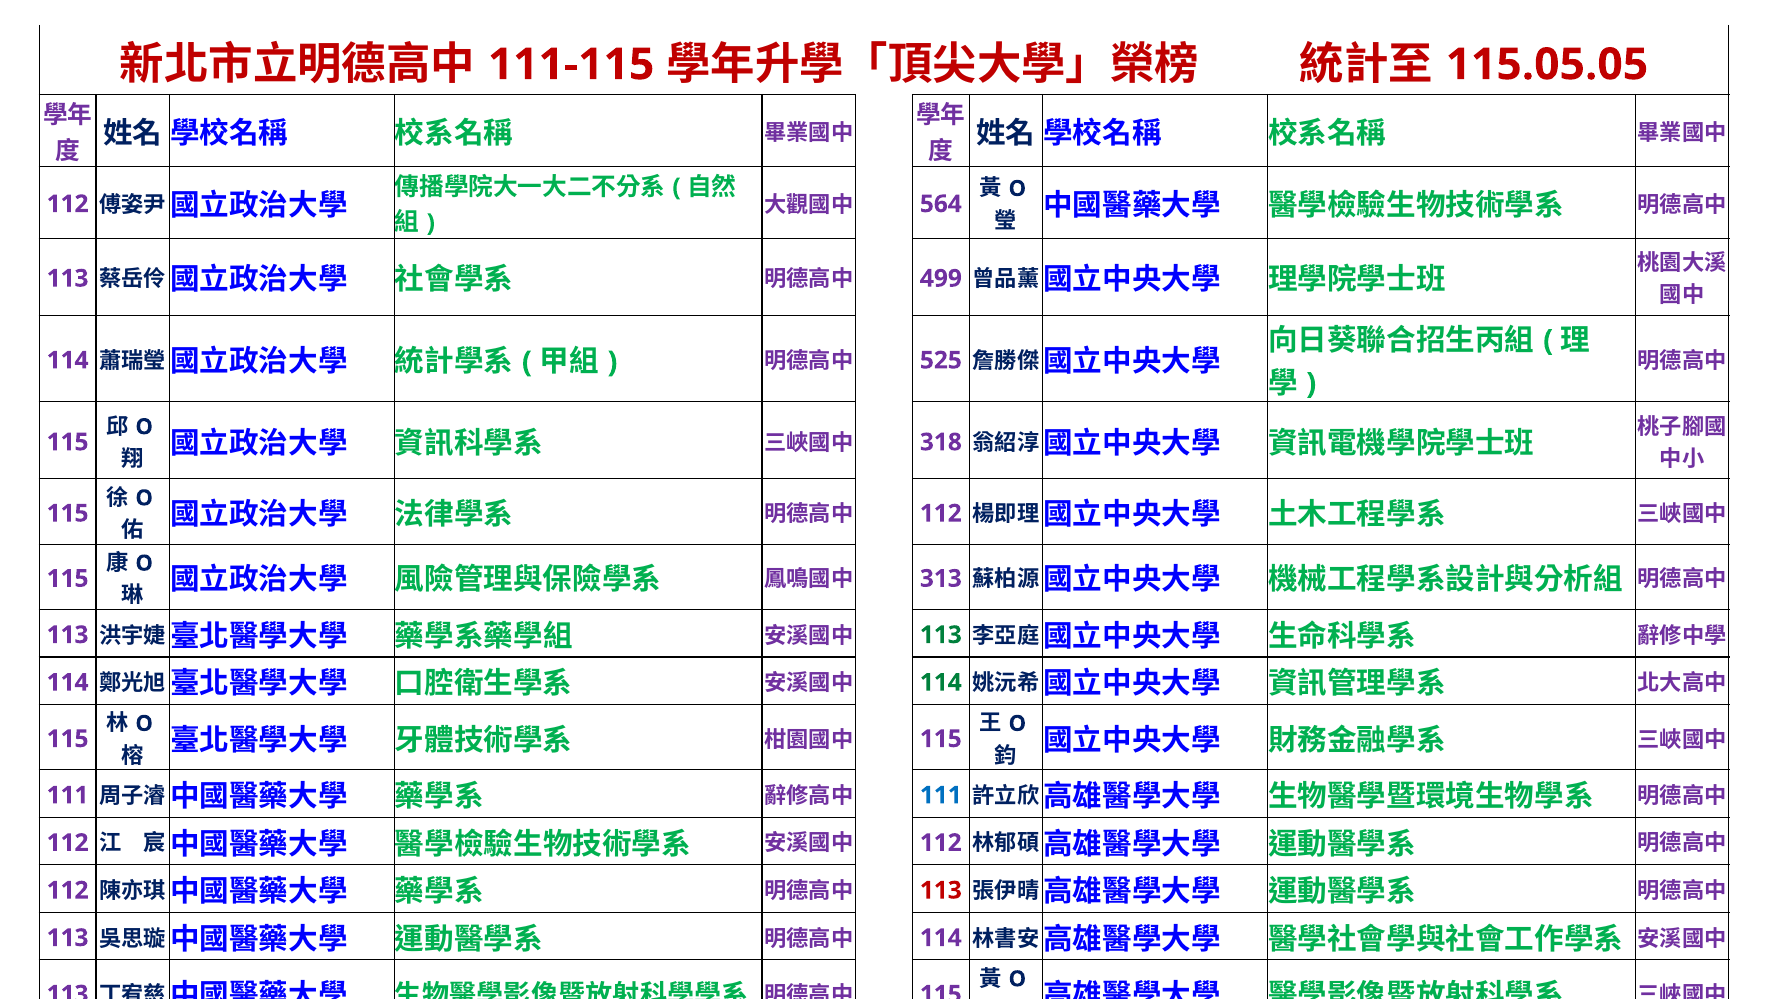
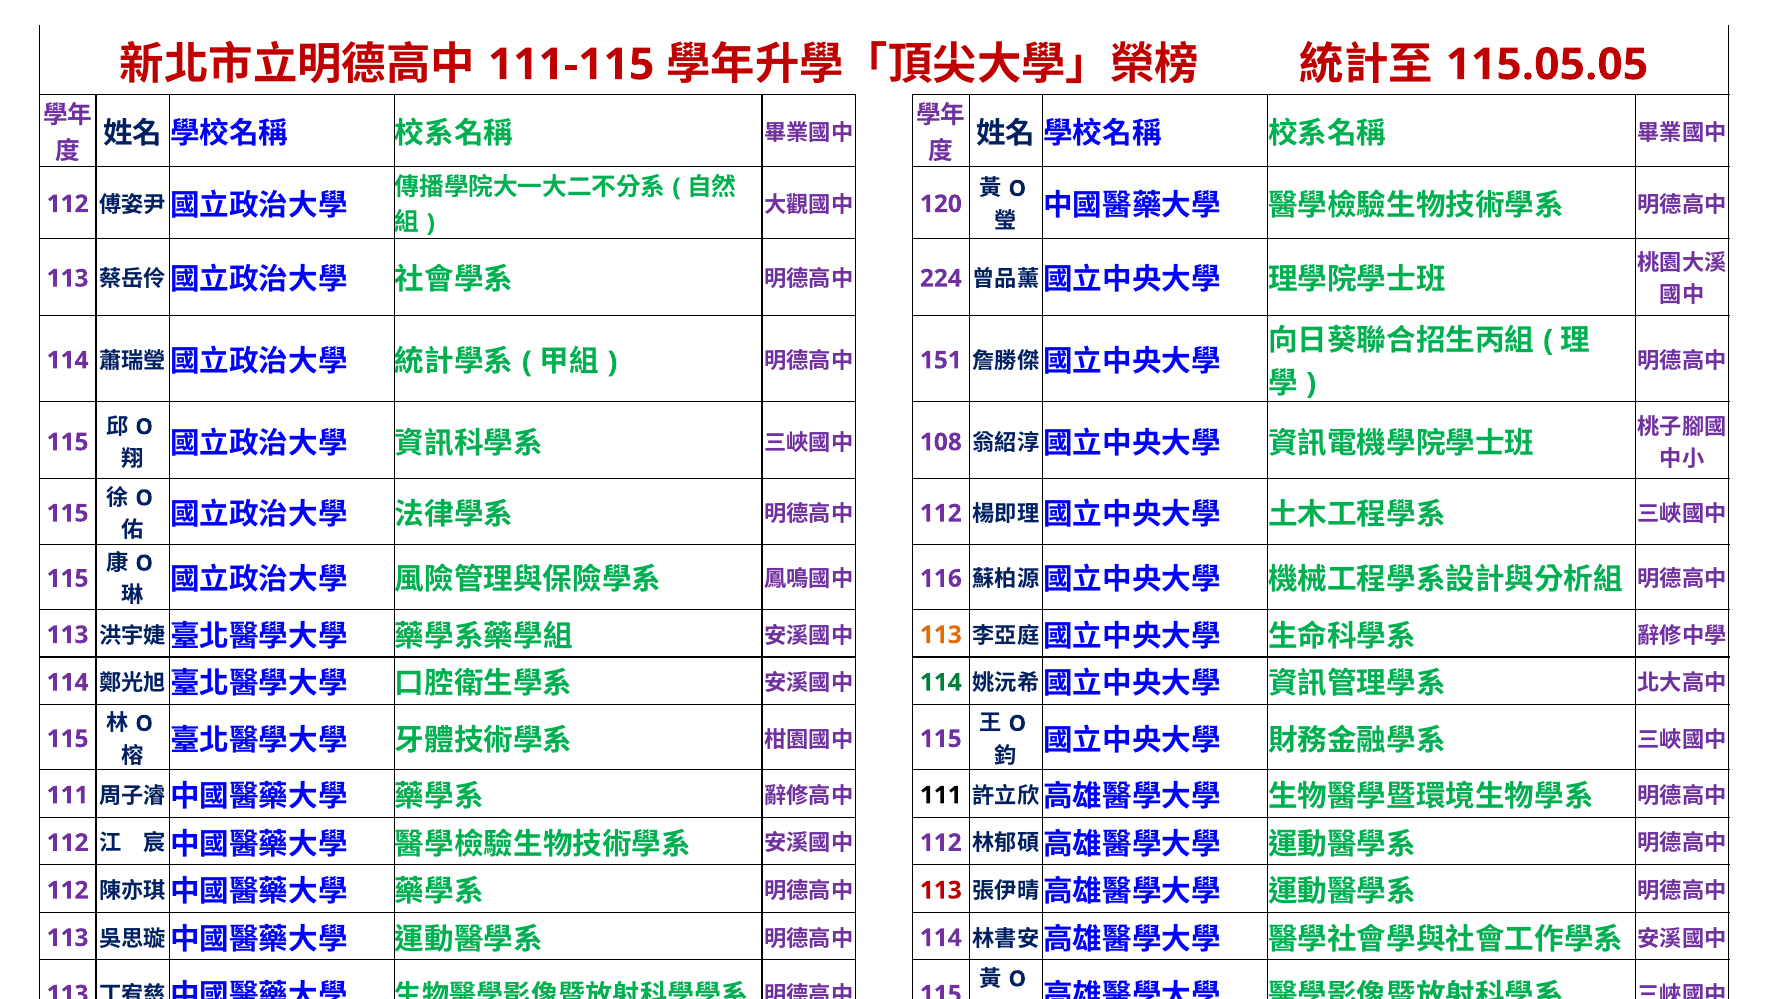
564: 564 -> 120
499: 499 -> 224
525: 525 -> 151
318: 318 -> 108
313: 313 -> 116
113 at (941, 635) colour: green -> orange
111 at (941, 795) colour: blue -> black
